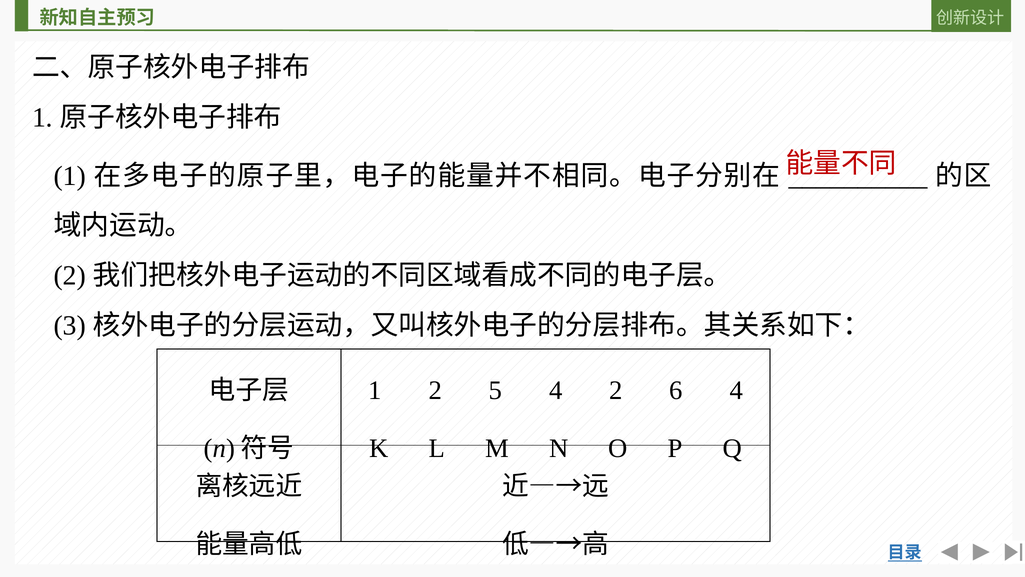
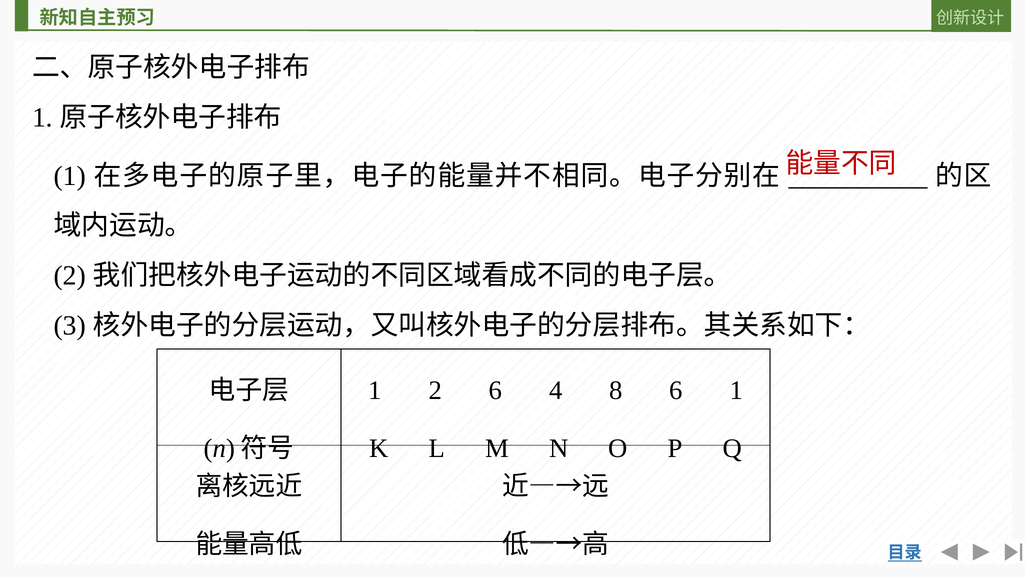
2 5: 5 -> 6
4 2: 2 -> 8
6 4: 4 -> 1
